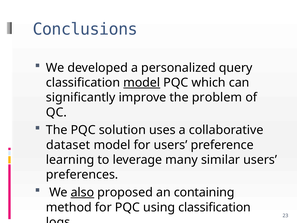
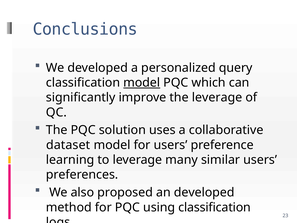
the problem: problem -> leverage
also underline: present -> none
an containing: containing -> developed
